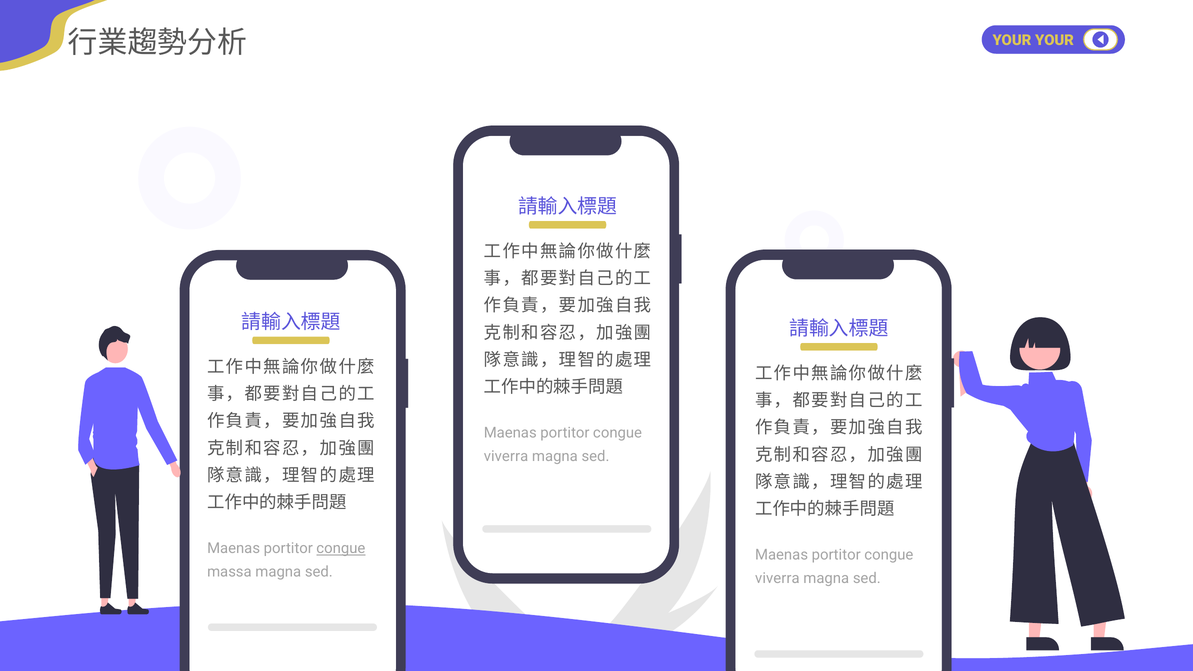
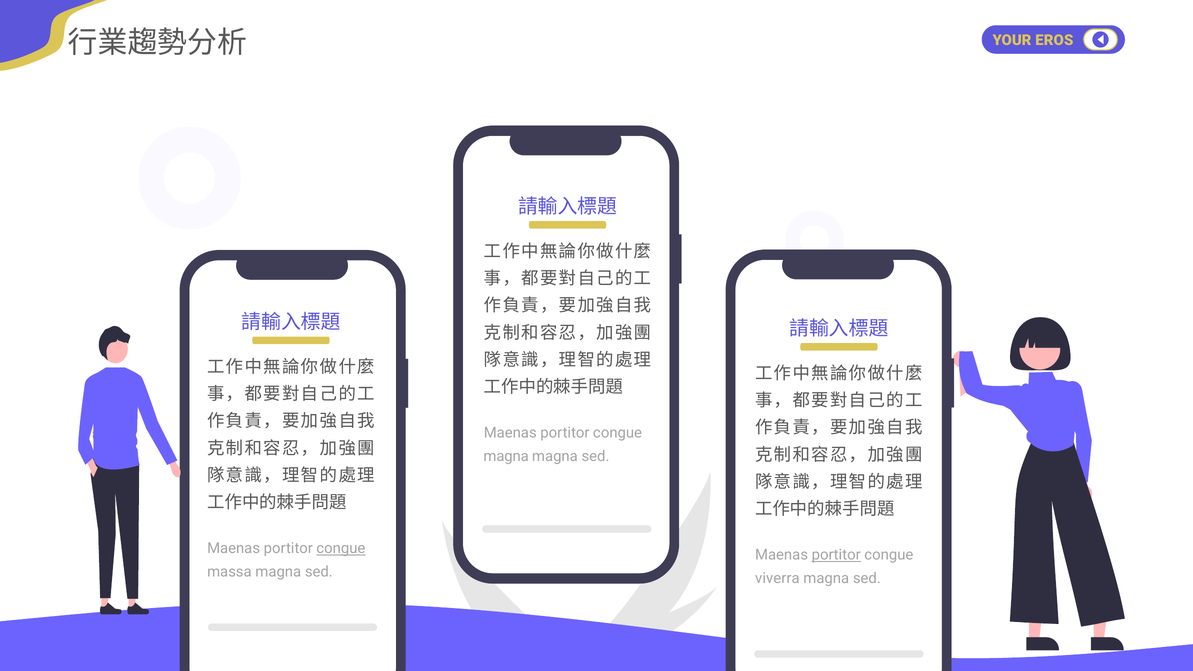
YOUR YOUR: YOUR -> EROS
viverra at (506, 456): viverra -> magna
portitor at (836, 555) underline: none -> present
